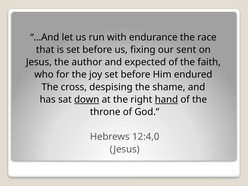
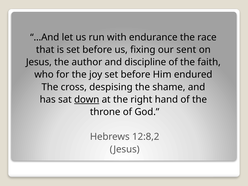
expected: expected -> discipline
hand underline: present -> none
12:4,0: 12:4,0 -> 12:8,2
